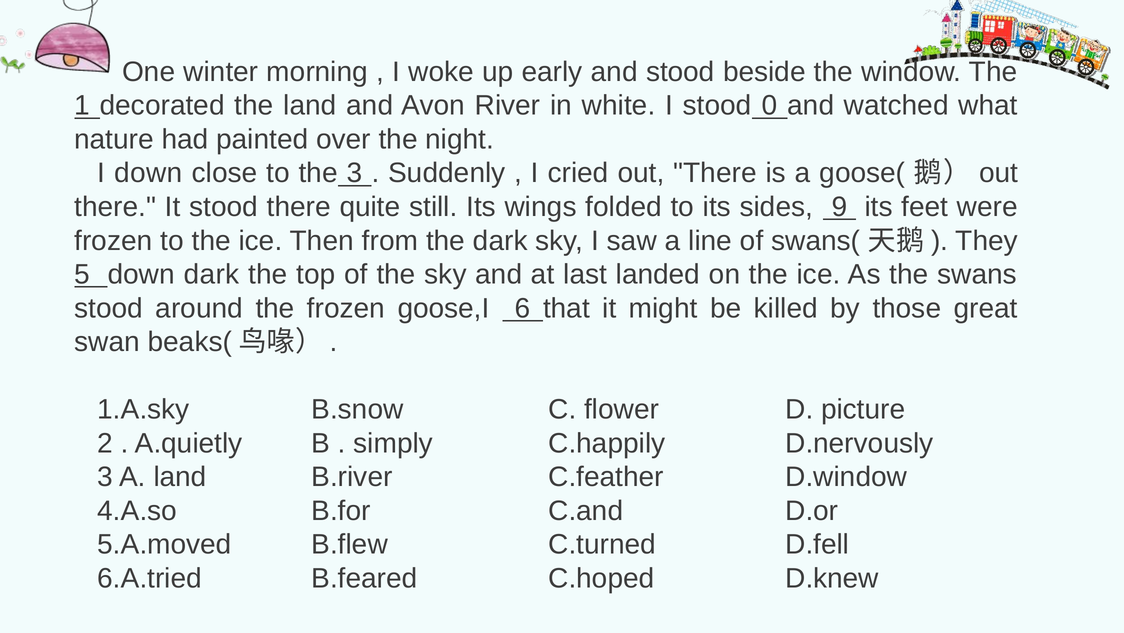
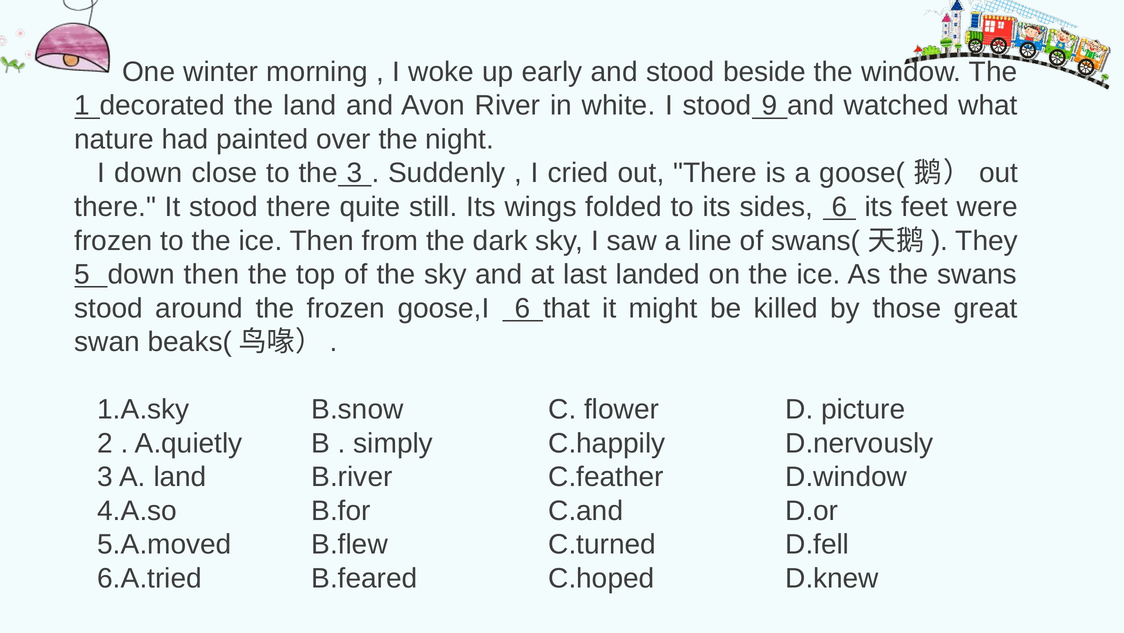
0: 0 -> 9
sides 9: 9 -> 6
down dark: dark -> then
